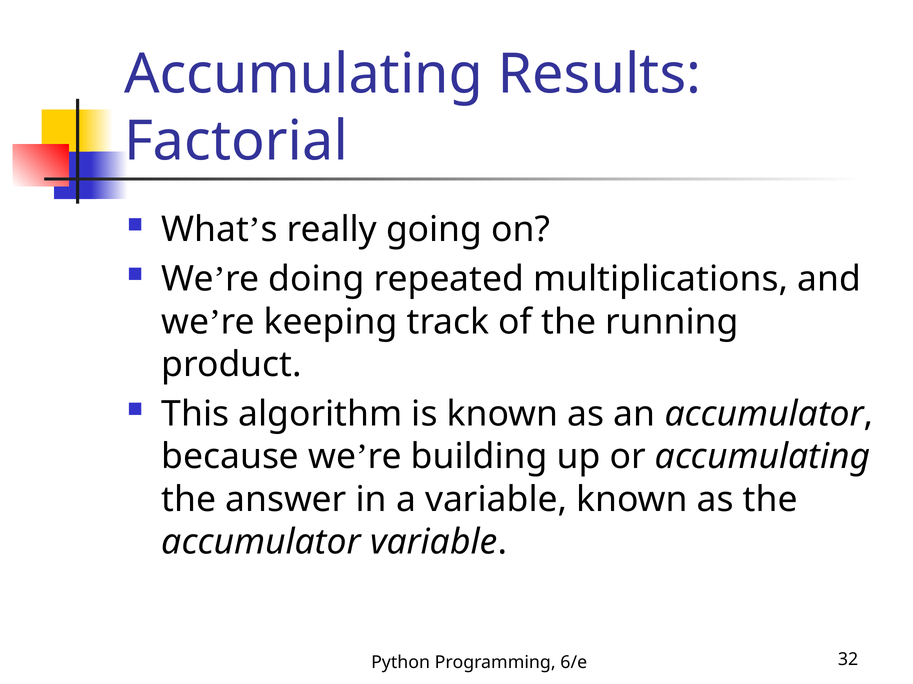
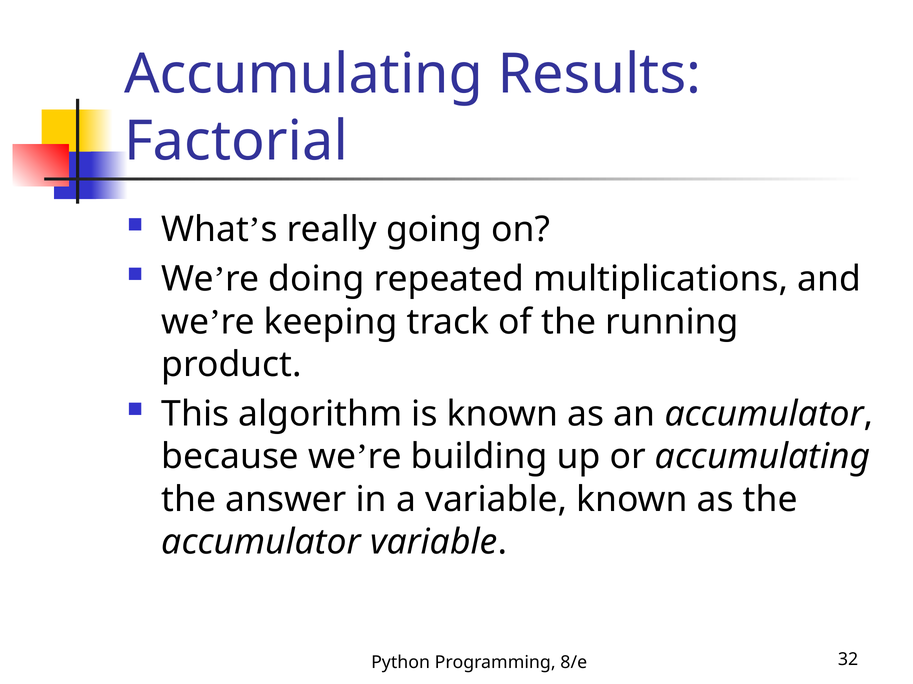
6/e: 6/e -> 8/e
